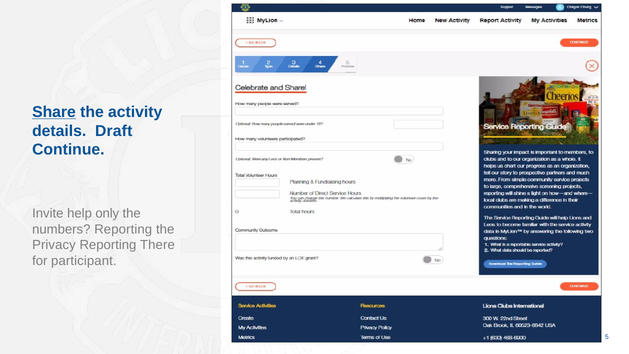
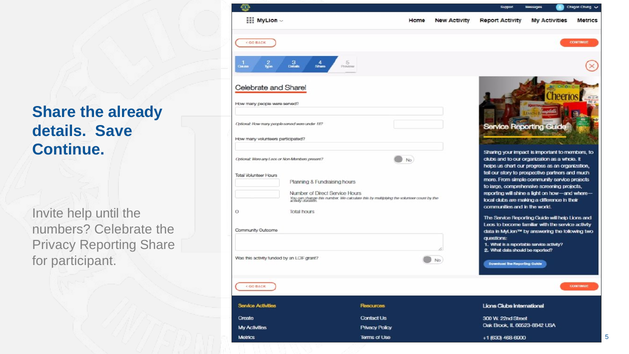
Share at (54, 112) underline: present -> none
activity: activity -> already
Draft: Draft -> Save
only: only -> until
numbers Reporting: Reporting -> Celebrate
Reporting There: There -> Share
